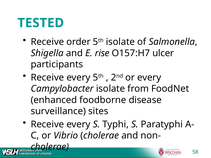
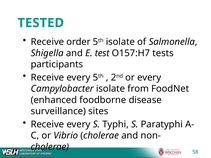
rise: rise -> test
ulcer: ulcer -> tests
